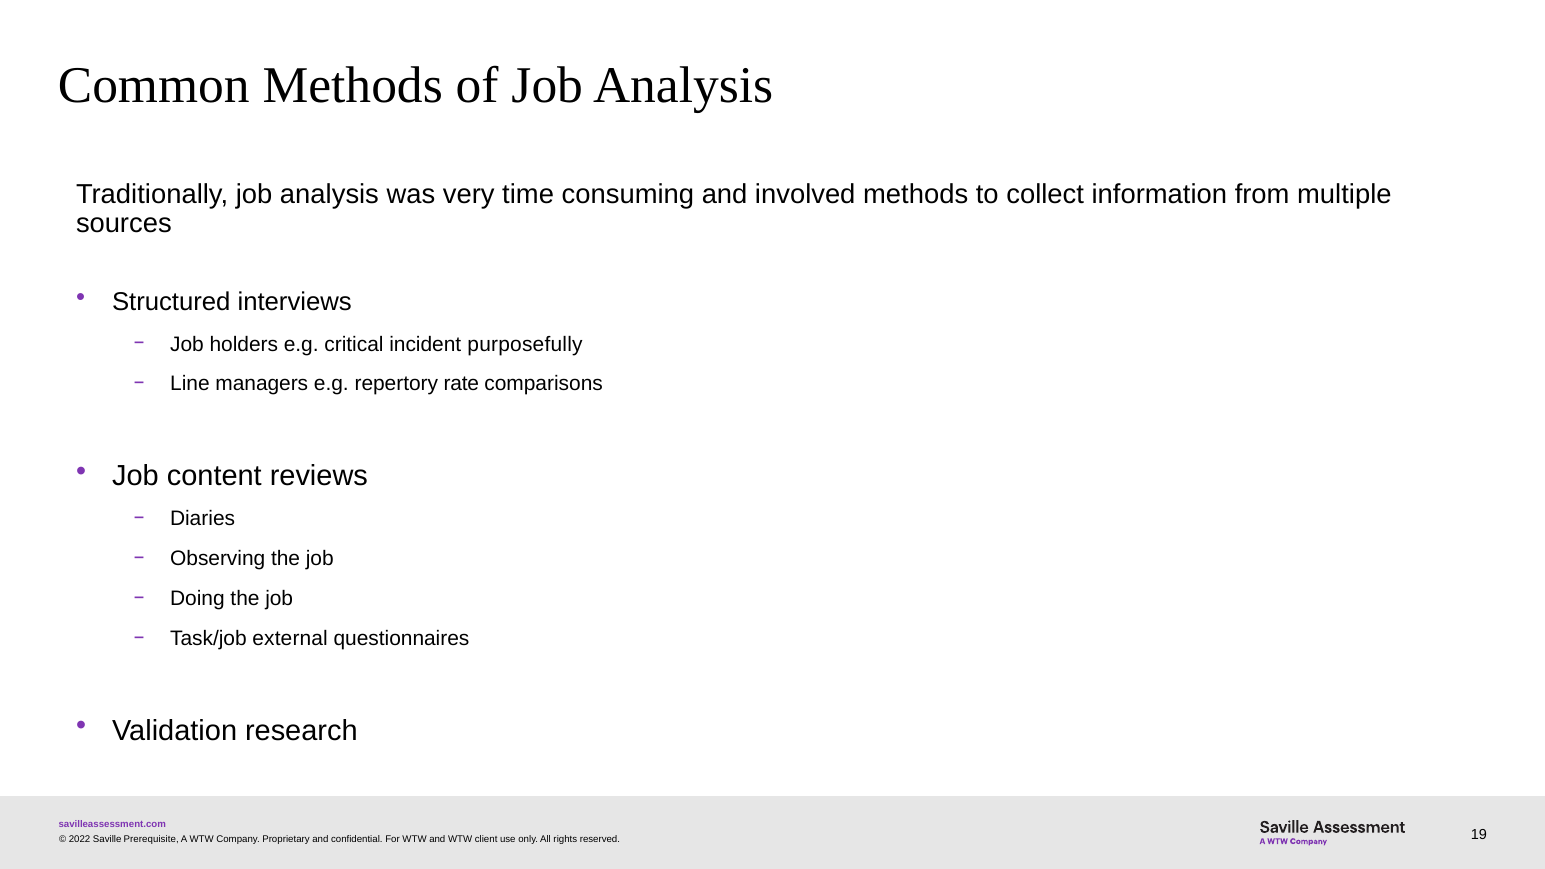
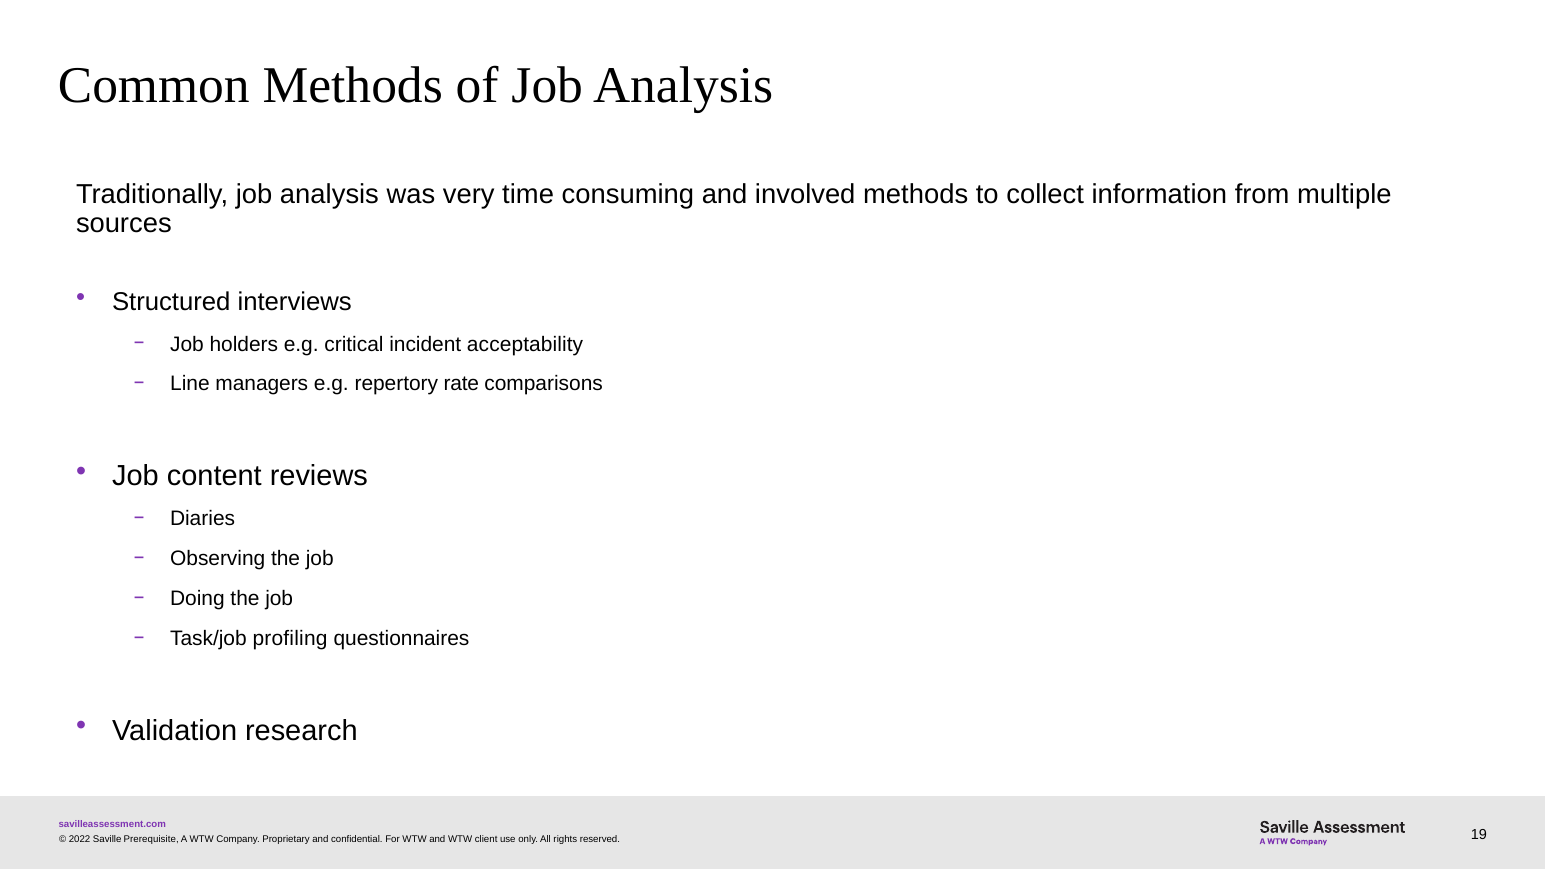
purposefully: purposefully -> acceptability
external: external -> profiling
